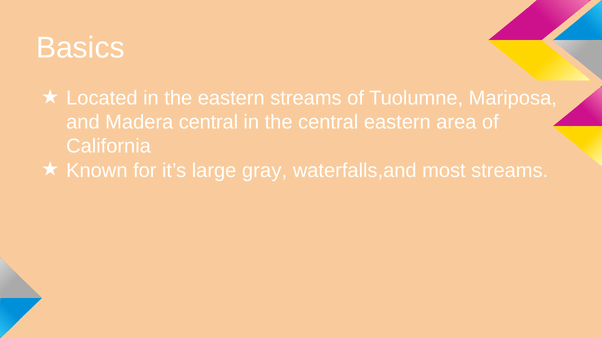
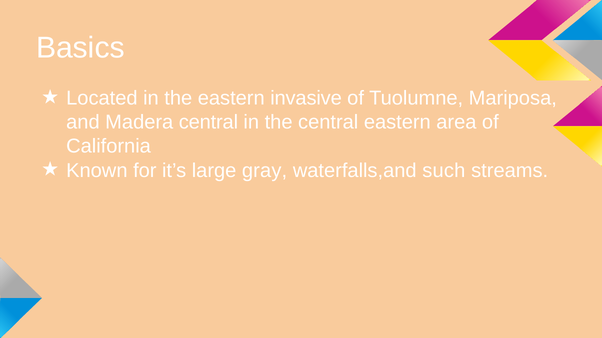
eastern streams: streams -> invasive
most: most -> such
